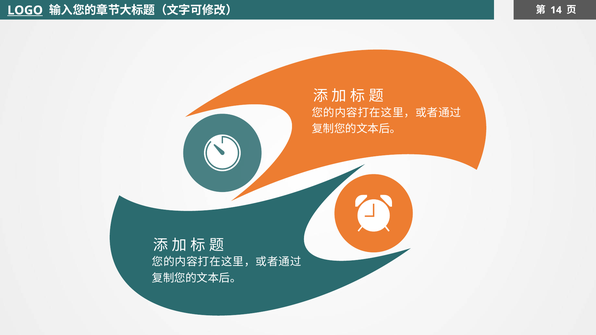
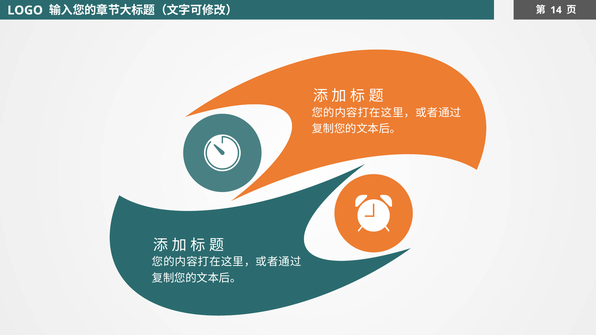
LOGO underline: present -> none
